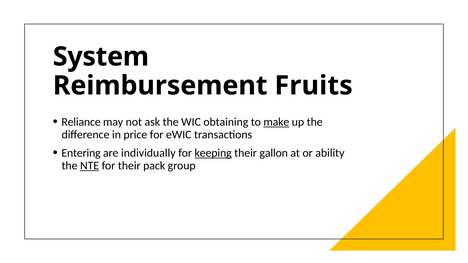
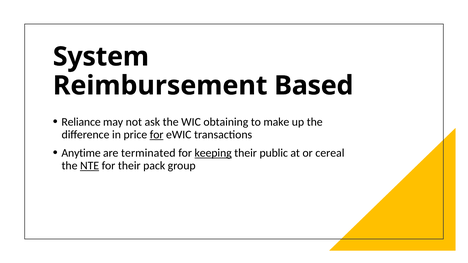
Fruits: Fruits -> Based
make underline: present -> none
for at (157, 135) underline: none -> present
Entering: Entering -> Anytime
individually: individually -> terminated
gallon: gallon -> public
ability: ability -> cereal
